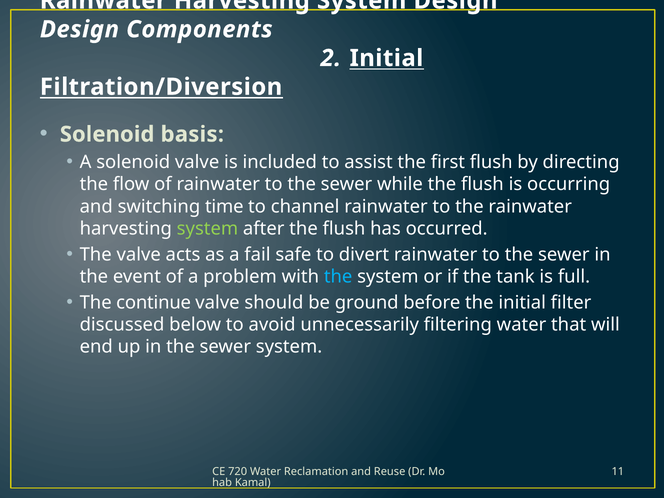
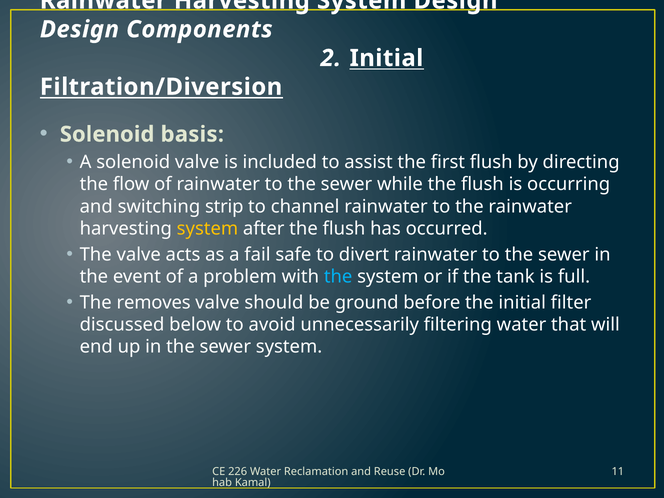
time: time -> strip
system at (207, 229) colour: light green -> yellow
continue: continue -> removes
720: 720 -> 226
